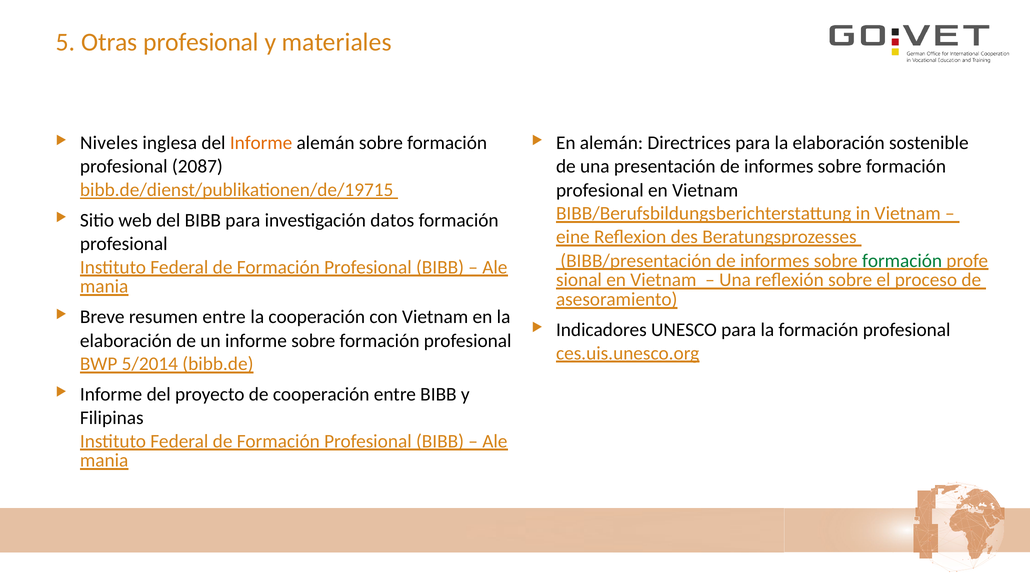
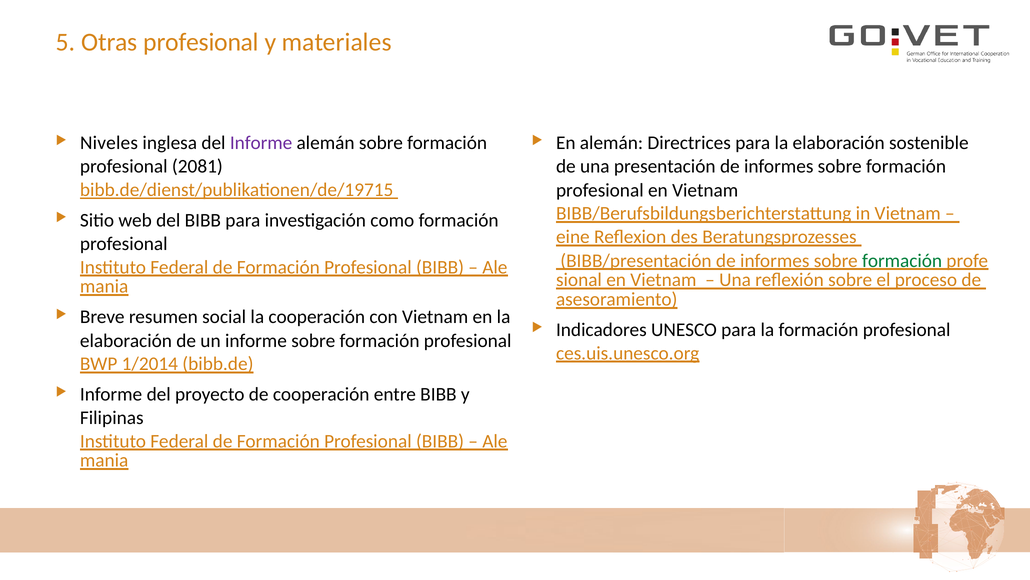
Informe at (261, 143) colour: orange -> purple
2087: 2087 -> 2081
datos: datos -> como
resumen entre: entre -> social
5/2014: 5/2014 -> 1/2014
